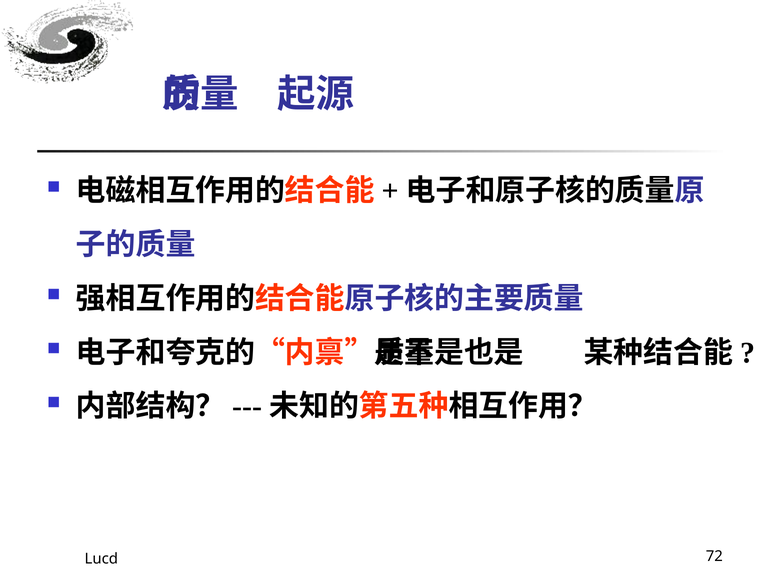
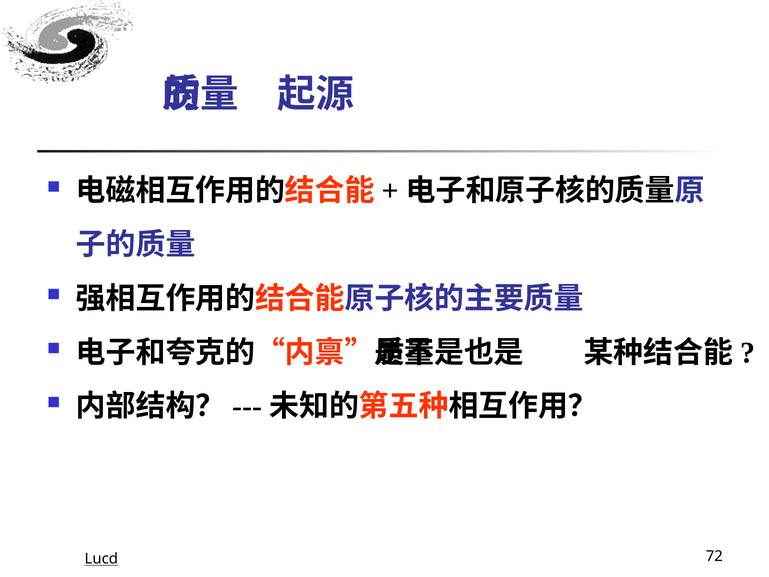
Lucd underline: none -> present
